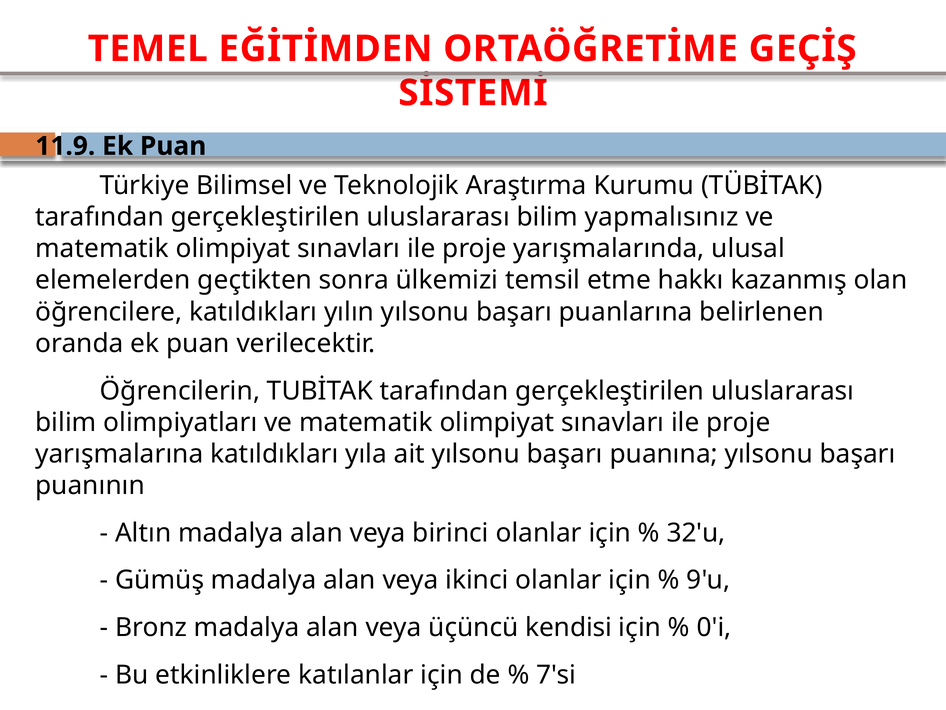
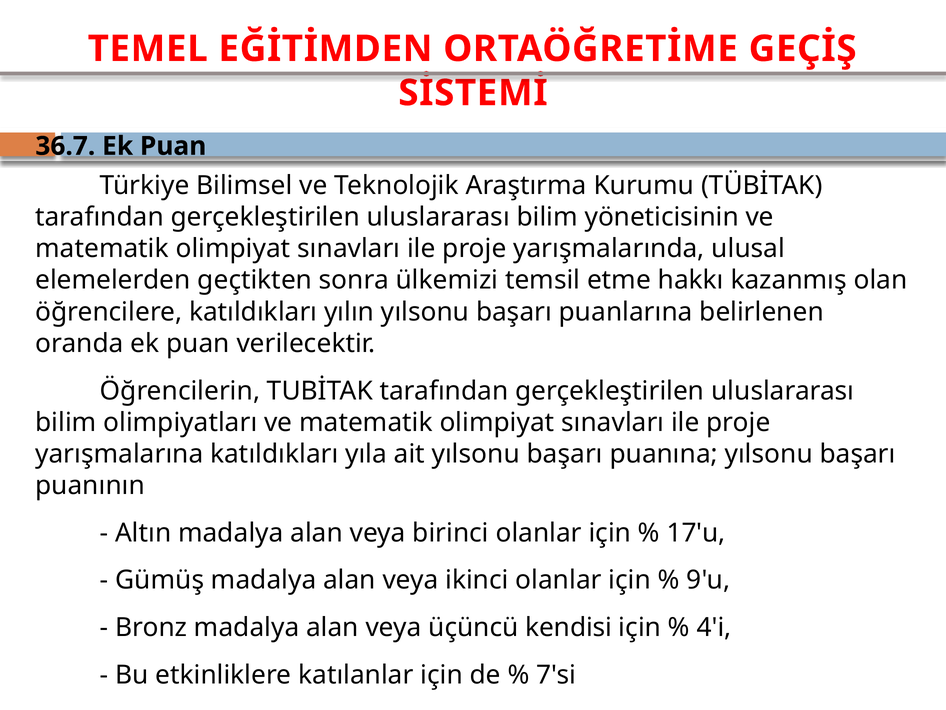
11.9: 11.9 -> 36.7
yapmalısınız: yapmalısınız -> yöneticisinin
32'u: 32'u -> 17'u
0'i: 0'i -> 4'i
